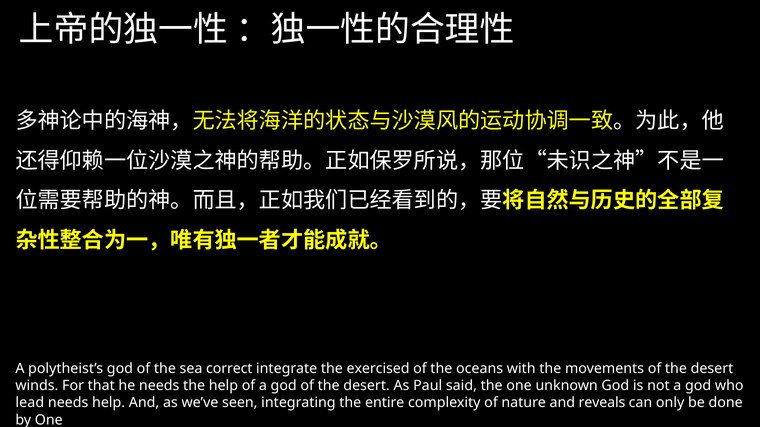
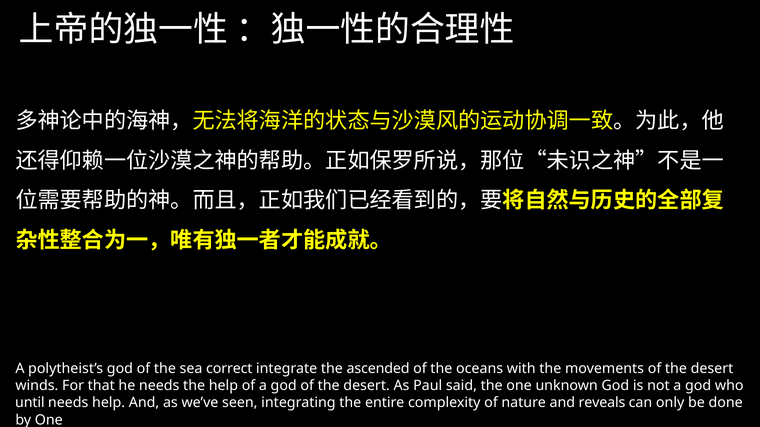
exercised: exercised -> ascended
lead: lead -> until
